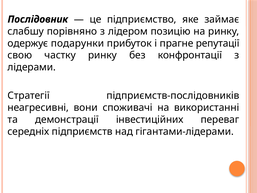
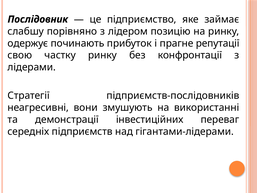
подарунки: подарунки -> починають
споживачі: споживачі -> змушують
